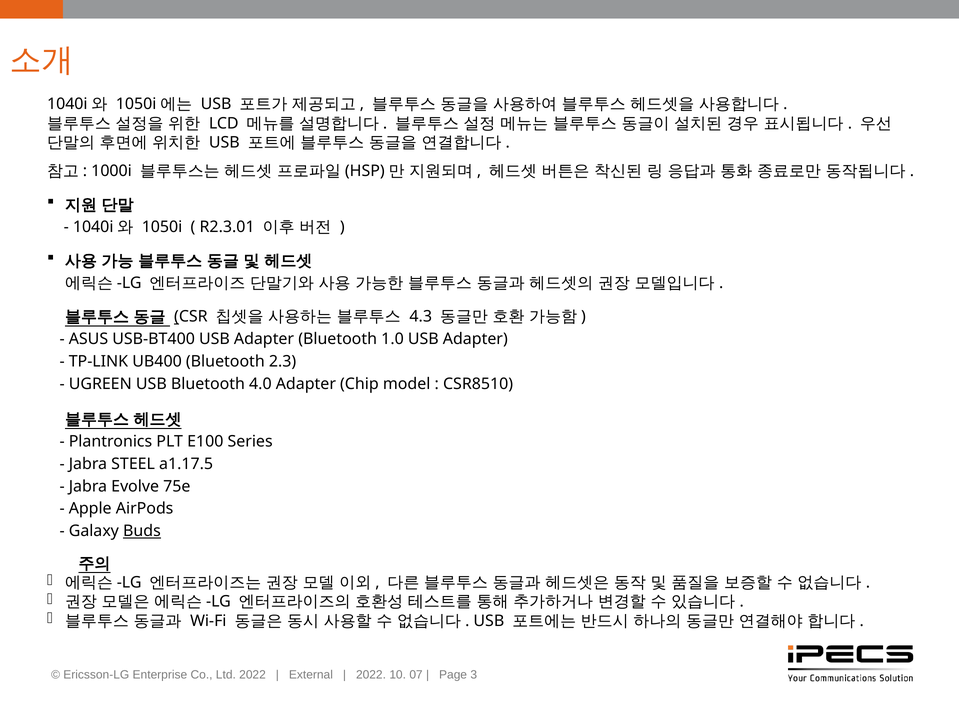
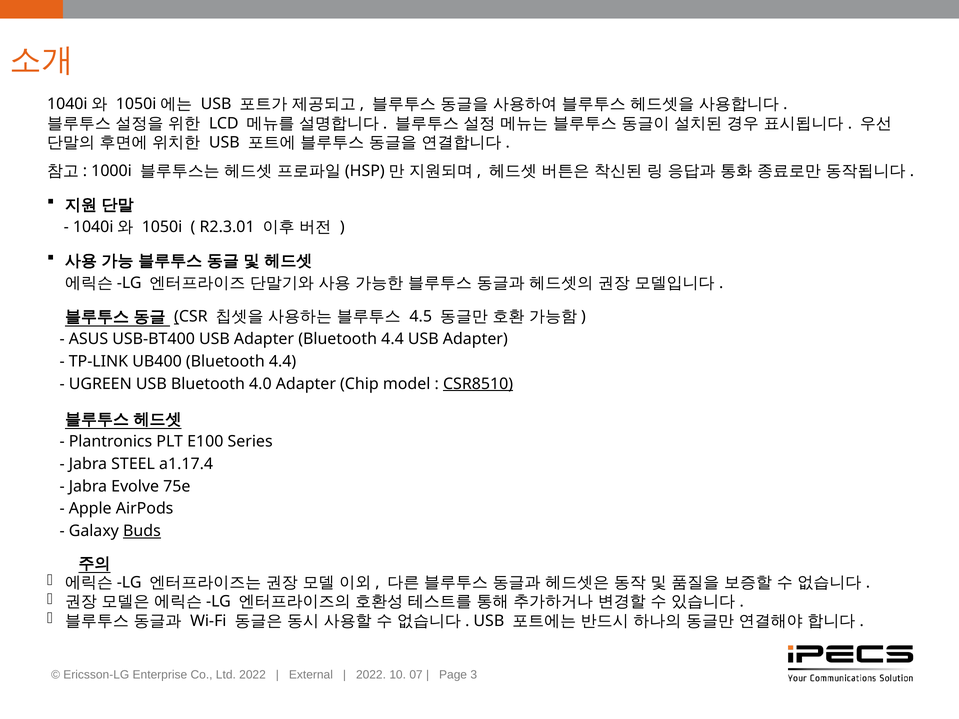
4.3: 4.3 -> 4.5
Adapter Bluetooth 1.0: 1.0 -> 4.4
UB400 Bluetooth 2.3: 2.3 -> 4.4
CSR8510 underline: none -> present
a1.17.5: a1.17.5 -> a1.17.4
